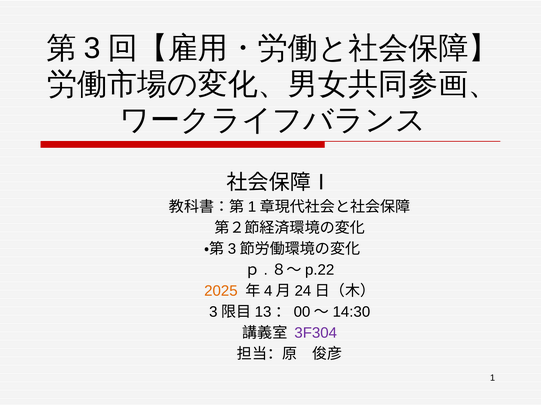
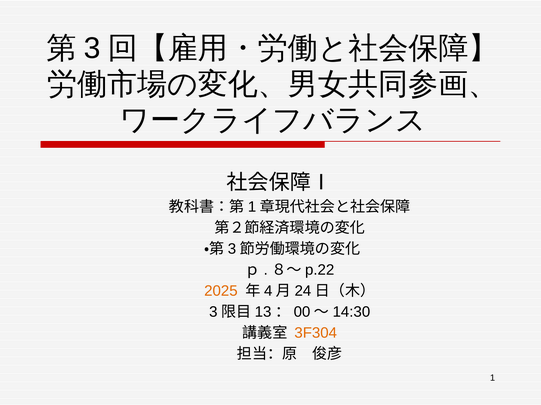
3F304 colour: purple -> orange
